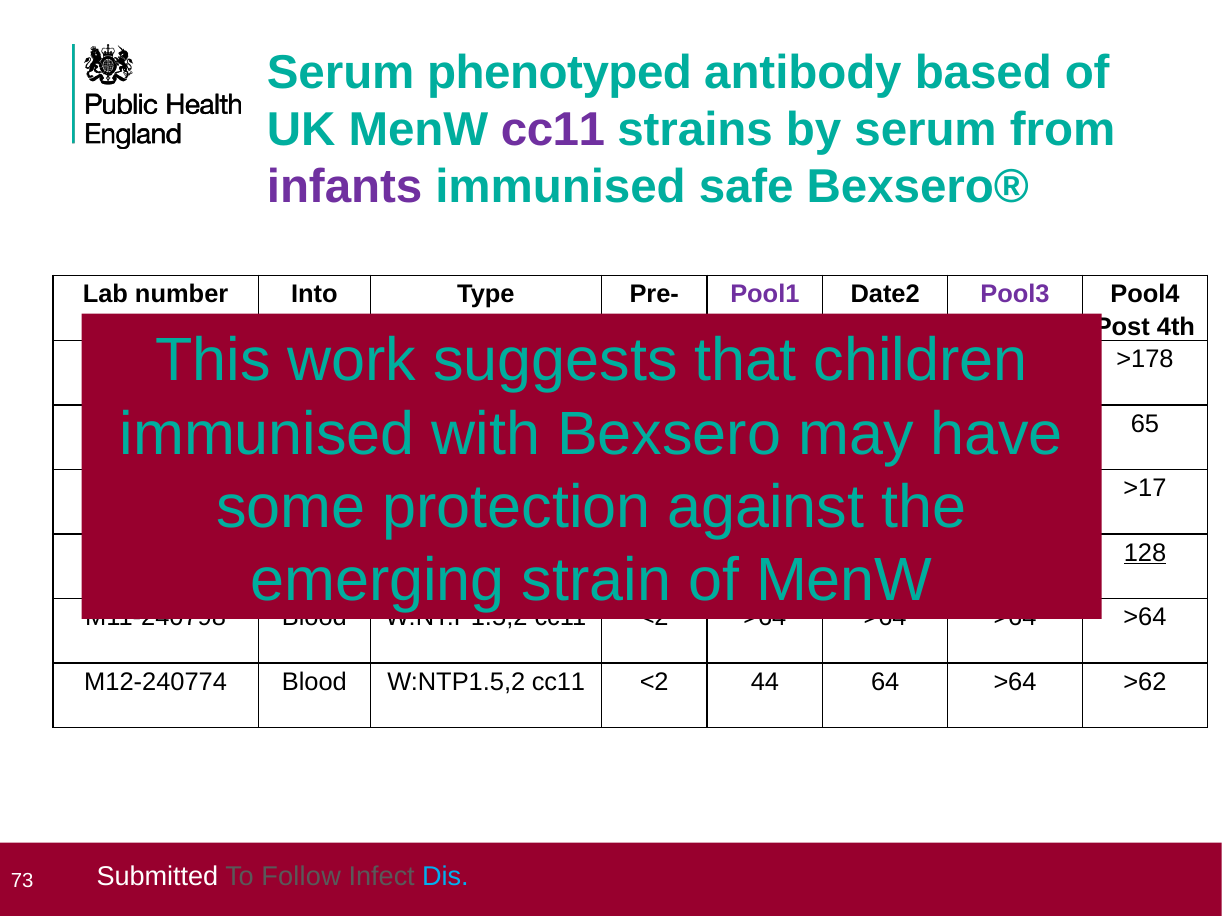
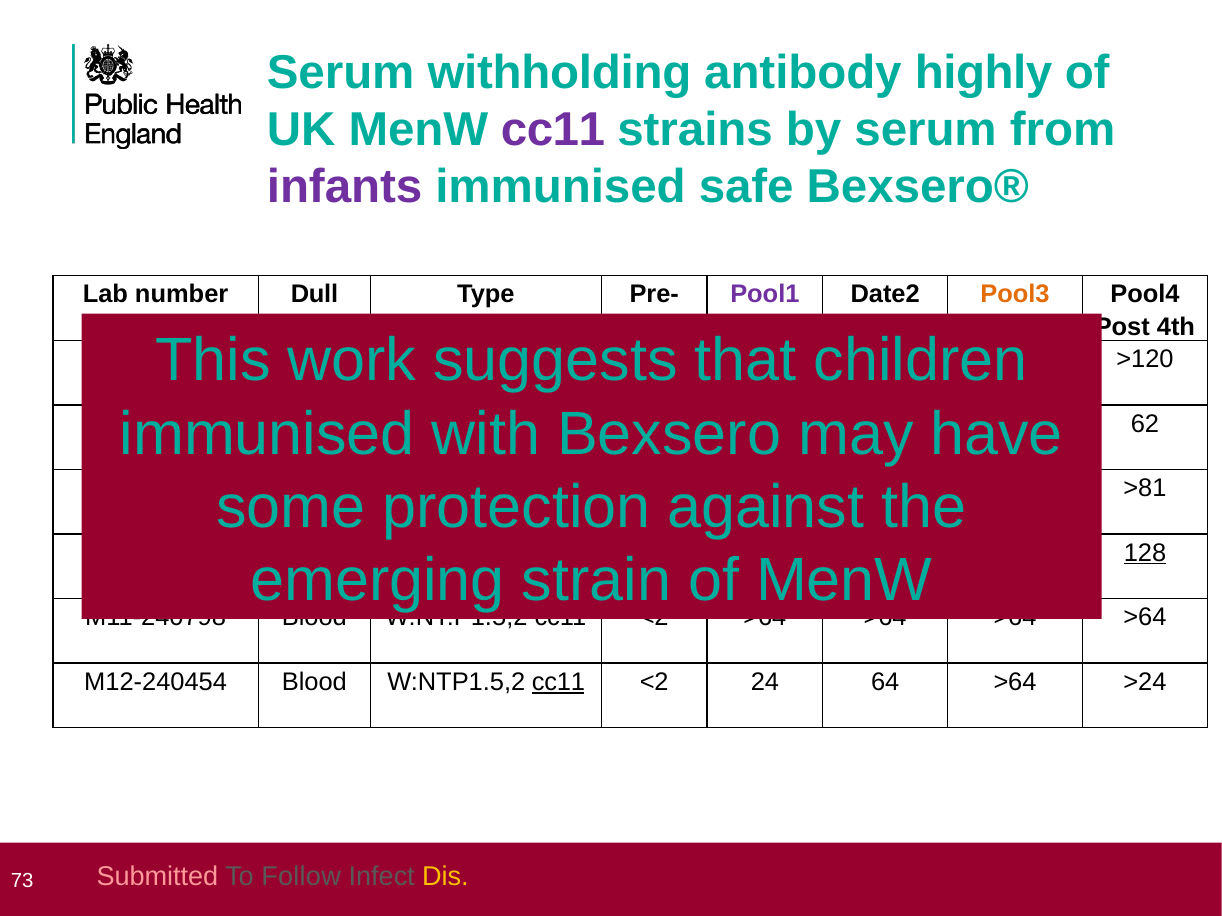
phenotyped: phenotyped -> withholding
based: based -> highly
Into: Into -> Dull
Pool3 colour: purple -> orange
>178: >178 -> >120
65: 65 -> 62
>17: >17 -> >81
M12-240774: M12-240774 -> M12-240454
cc11 at (558, 682) underline: none -> present
44: 44 -> 24
>62: >62 -> >24
Submitted colour: white -> pink
Dis colour: light blue -> yellow
